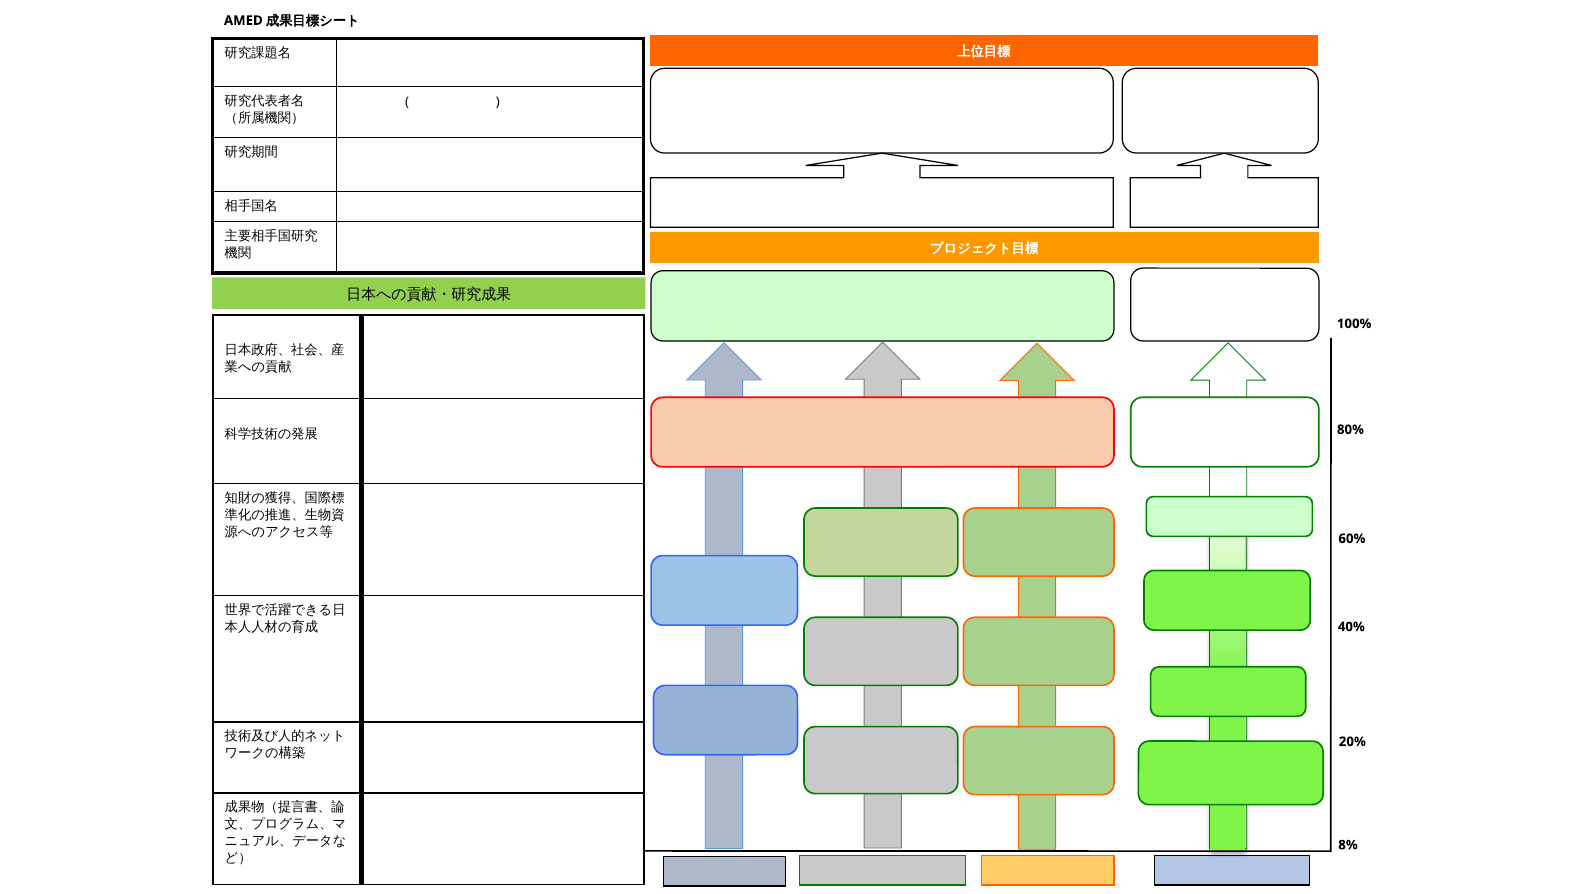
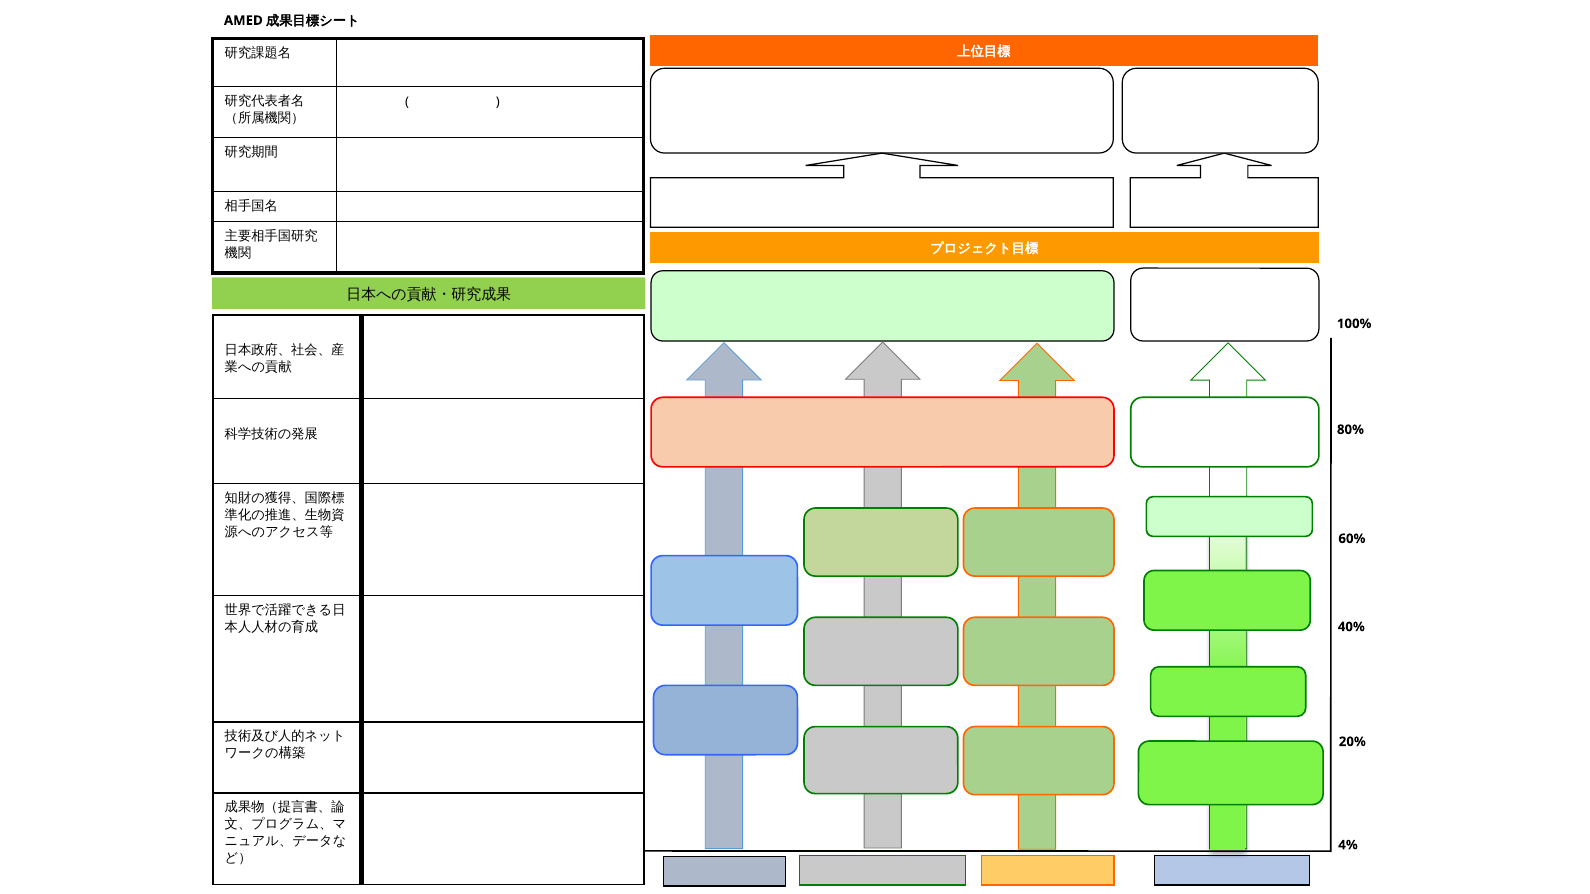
8%: 8% -> 4%
